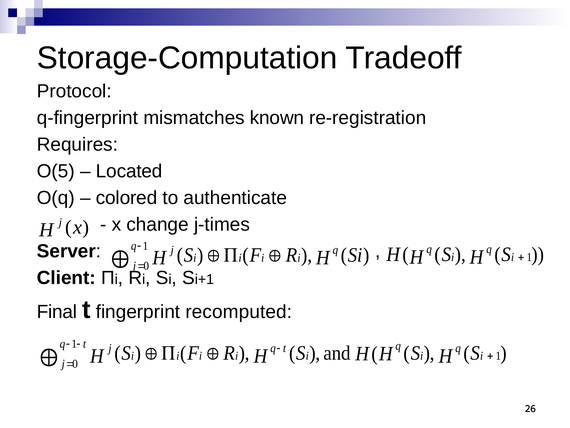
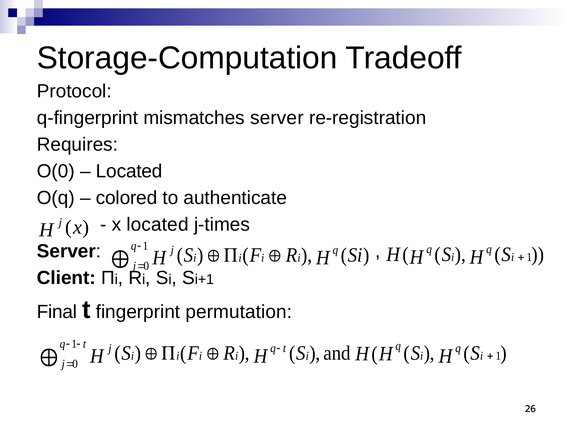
mismatches known: known -> server
O(5: O(5 -> O(0
x change: change -> located
recomputed: recomputed -> permutation
